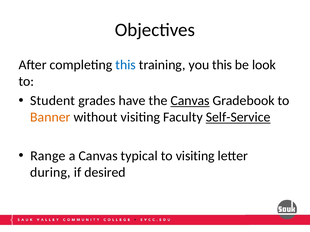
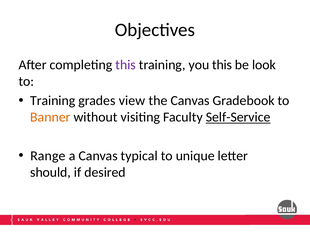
this at (126, 65) colour: blue -> purple
Student at (53, 101): Student -> Training
have: have -> view
Canvas at (190, 101) underline: present -> none
to visiting: visiting -> unique
during: during -> should
